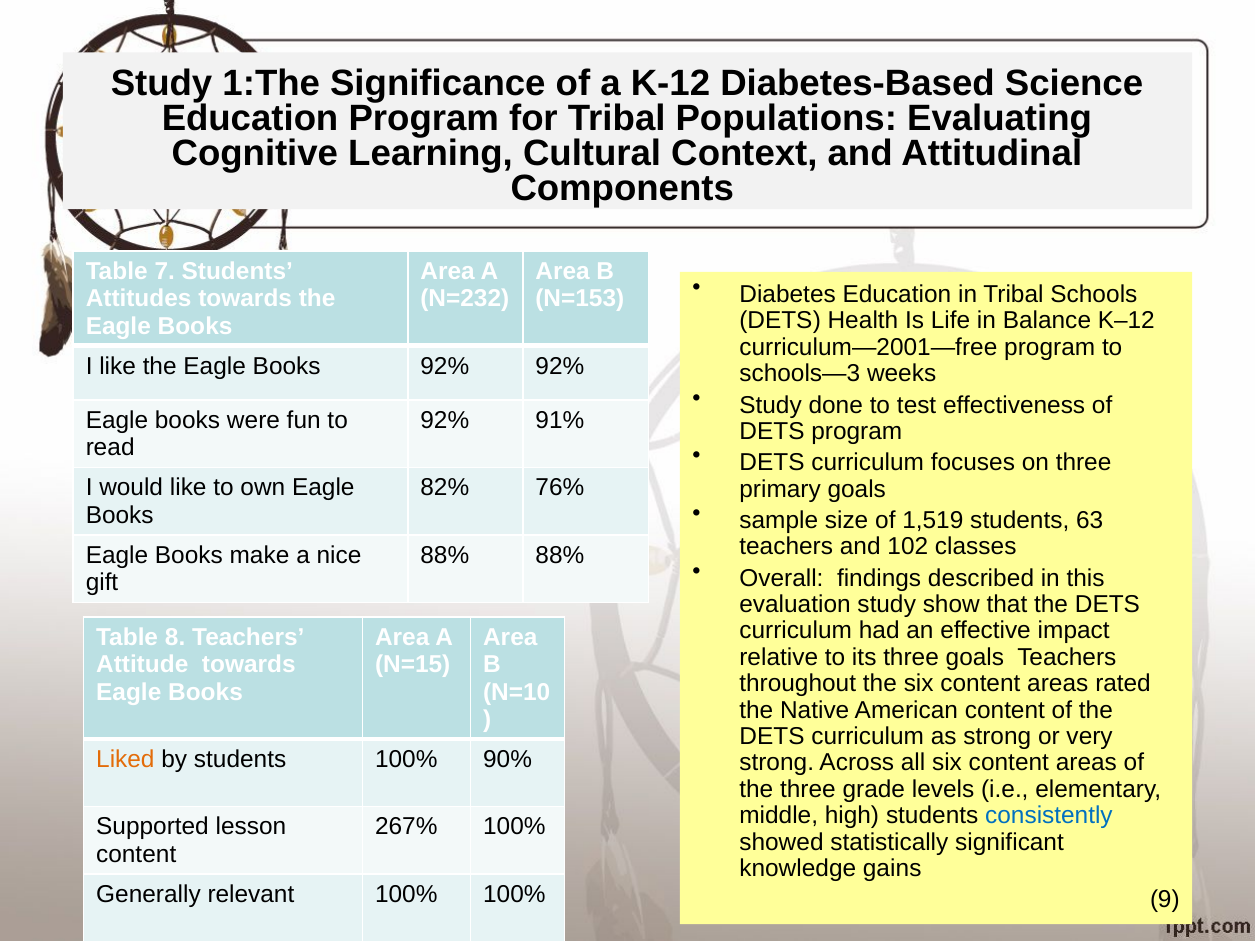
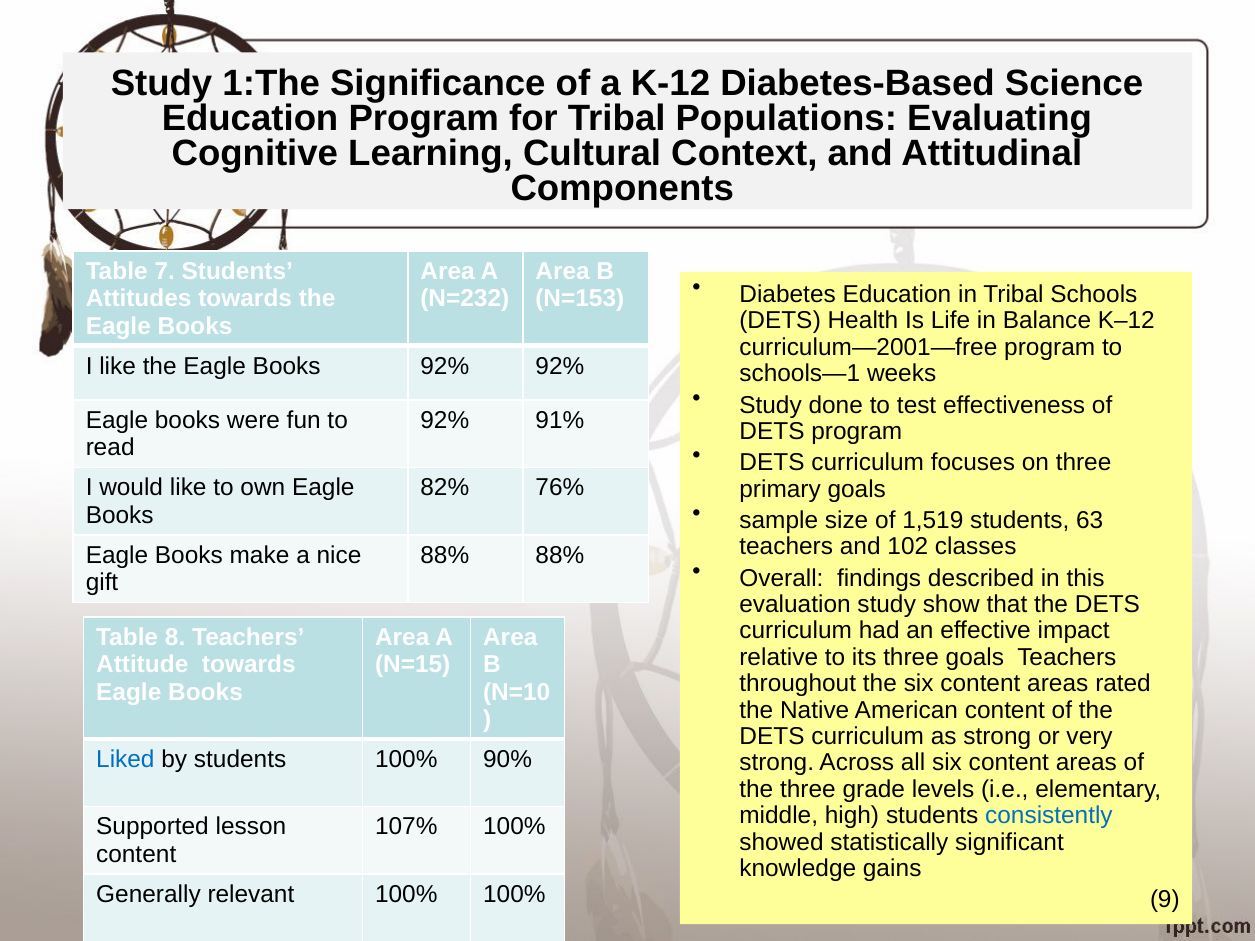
schools—3: schools—3 -> schools—1
Liked colour: orange -> blue
267%: 267% -> 107%
